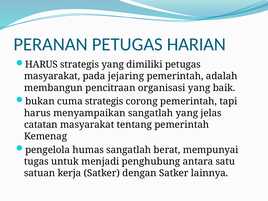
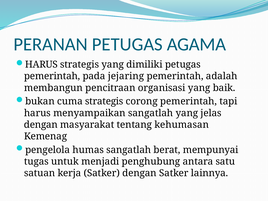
HARIAN: HARIAN -> AGAMA
masyarakat at (52, 76): masyarakat -> pemerintah
catatan at (41, 125): catatan -> dengan
tentang pemerintah: pemerintah -> kehumasan
